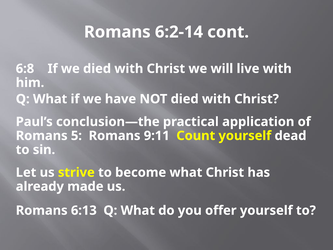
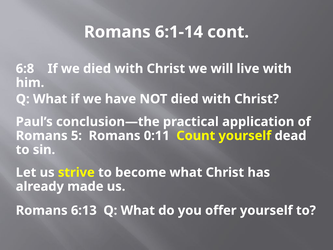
6:2-14: 6:2-14 -> 6:1-14
9:11: 9:11 -> 0:11
